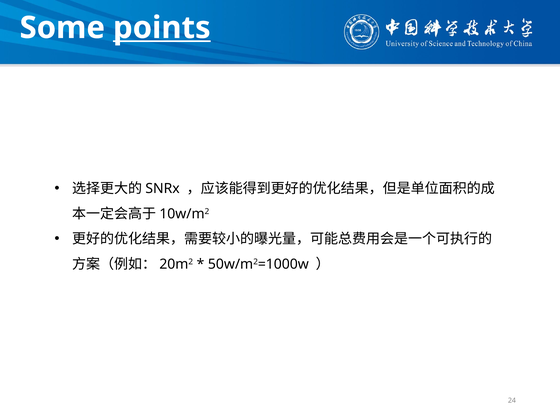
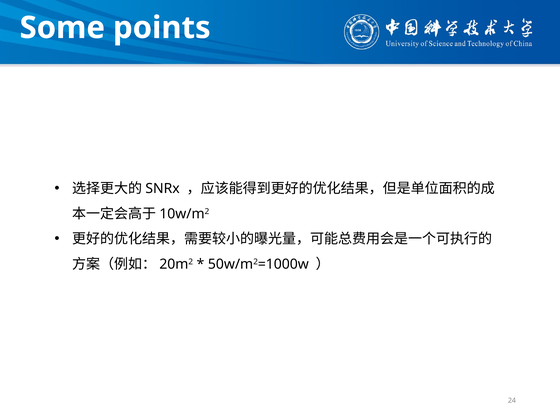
points underline: present -> none
